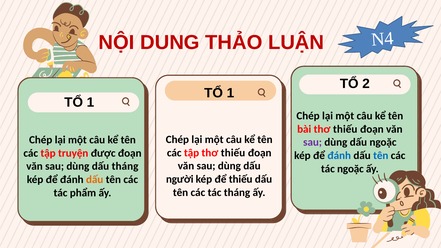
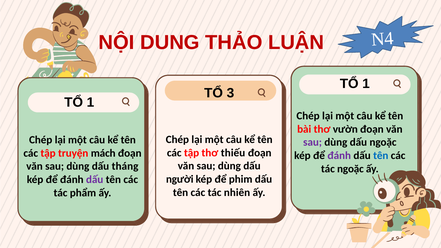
2 at (366, 84): 2 -> 1
1 at (230, 93): 1 -> 3
bài thơ thiếu: thiếu -> vườn
được: được -> mách
đánh at (339, 156) colour: blue -> purple
để thiếu: thiếu -> phim
dấu at (95, 180) colour: orange -> purple
tác tháng: tháng -> nhiên
